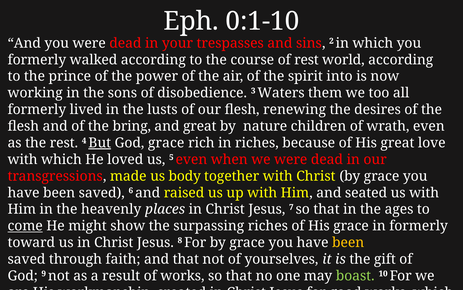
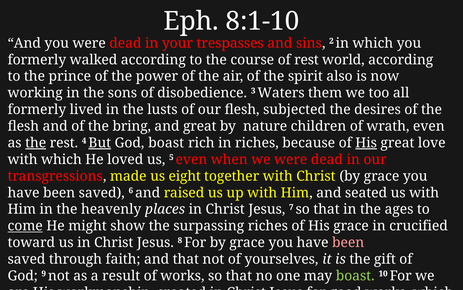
0:1-10: 0:1-10 -> 8:1-10
into: into -> also
renewing: renewing -> subjected
the at (36, 143) underline: none -> present
God grace: grace -> boast
His at (366, 143) underline: none -> present
body: body -> eight
in formerly: formerly -> crucified
been at (348, 242) colour: yellow -> pink
